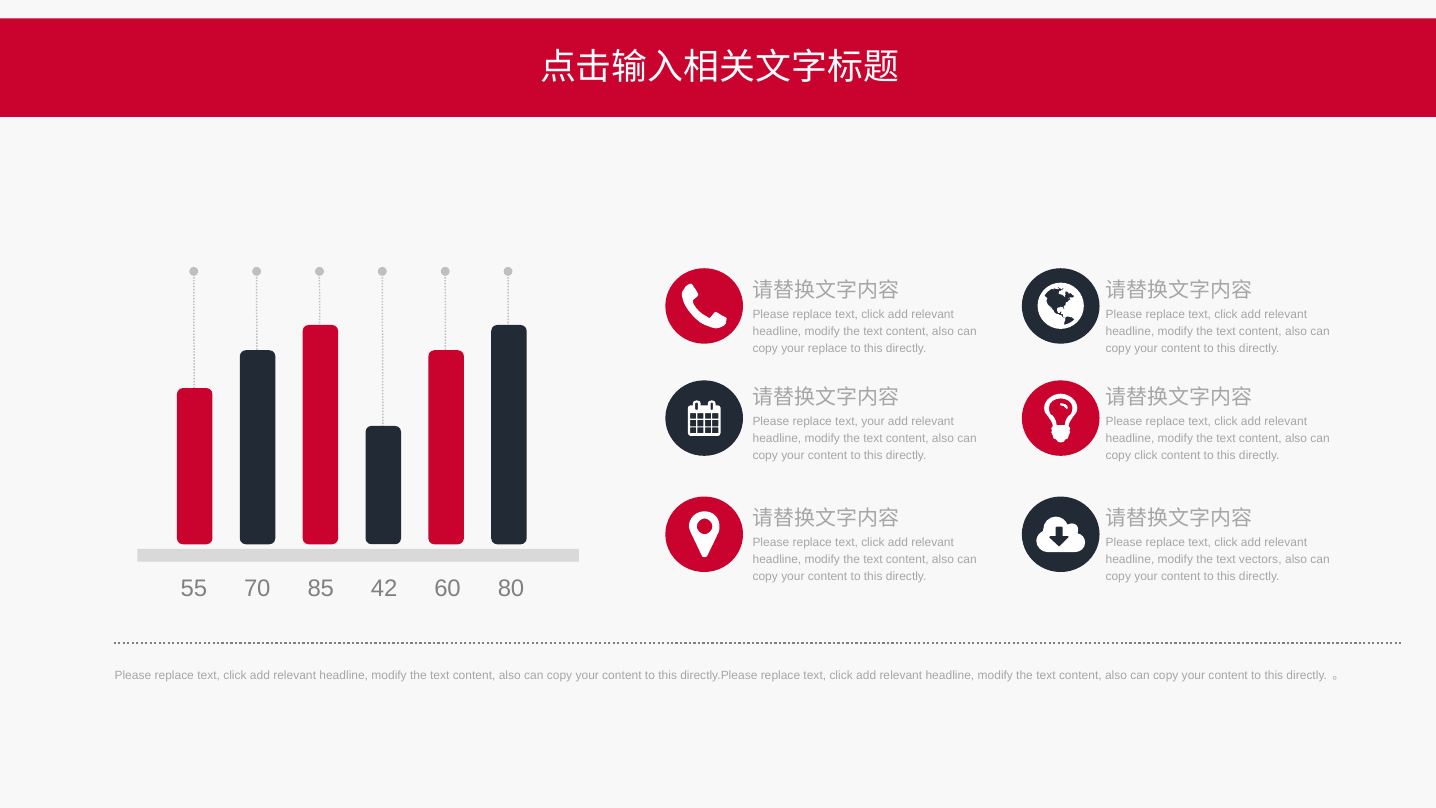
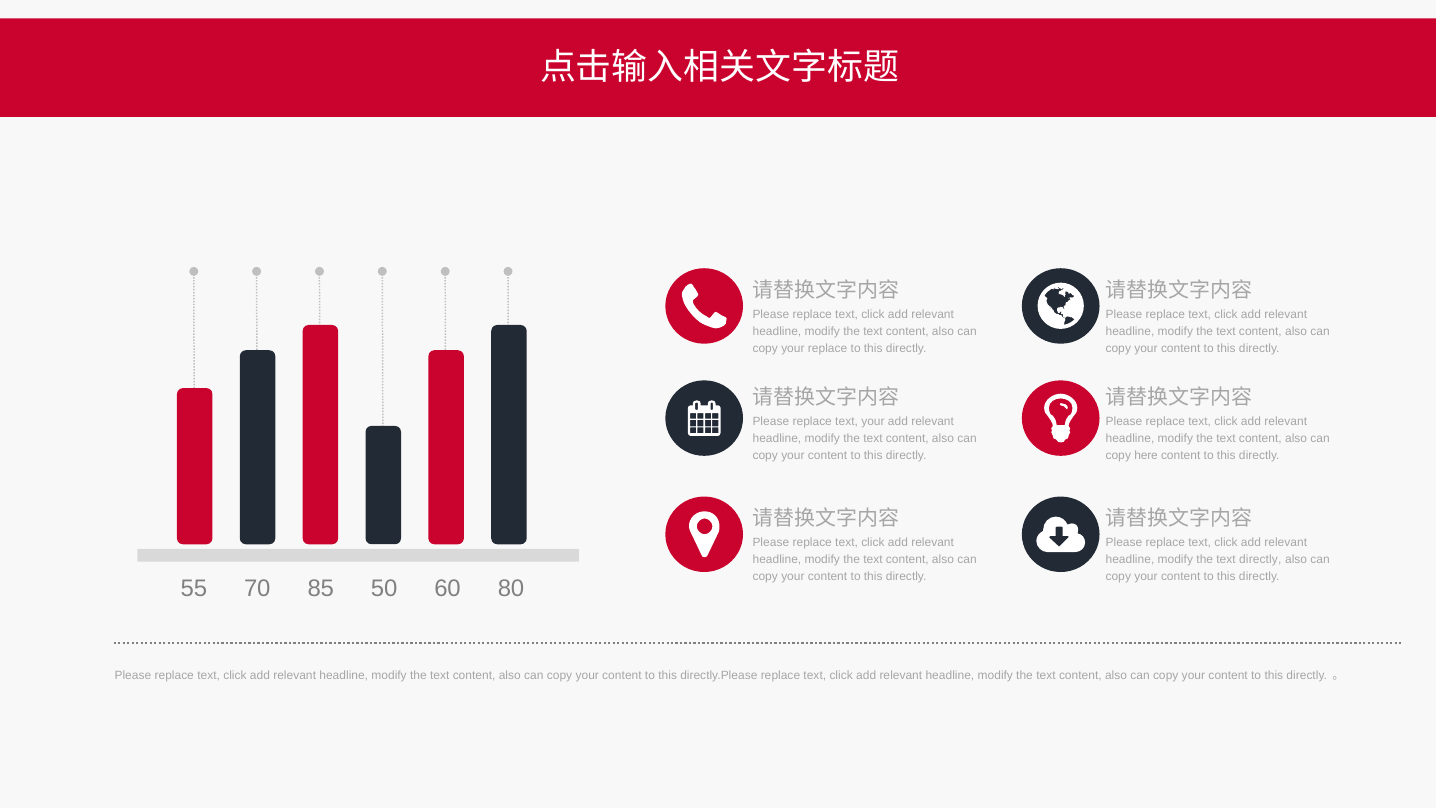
copy click: click -> here
text vectors: vectors -> directly
42: 42 -> 50
